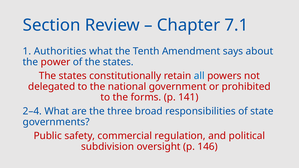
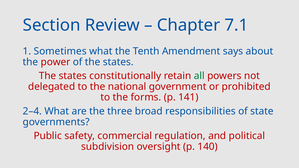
Authorities: Authorities -> Sometimes
all colour: blue -> green
146: 146 -> 140
